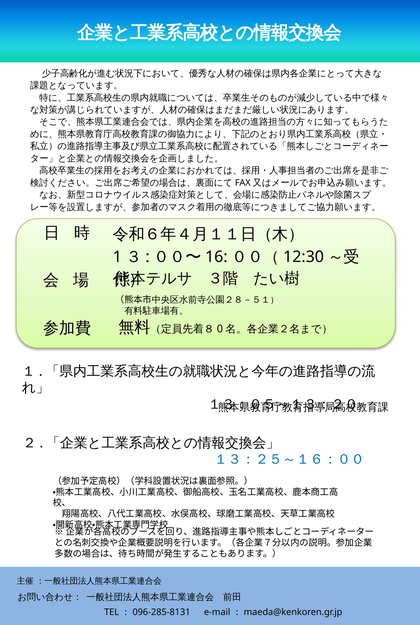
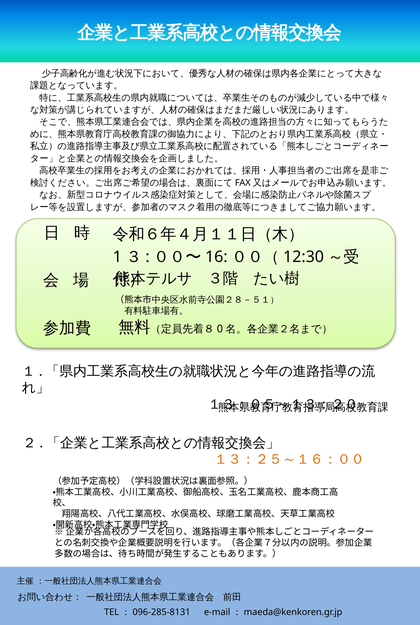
１３：２５～１６：００ colour: blue -> orange
